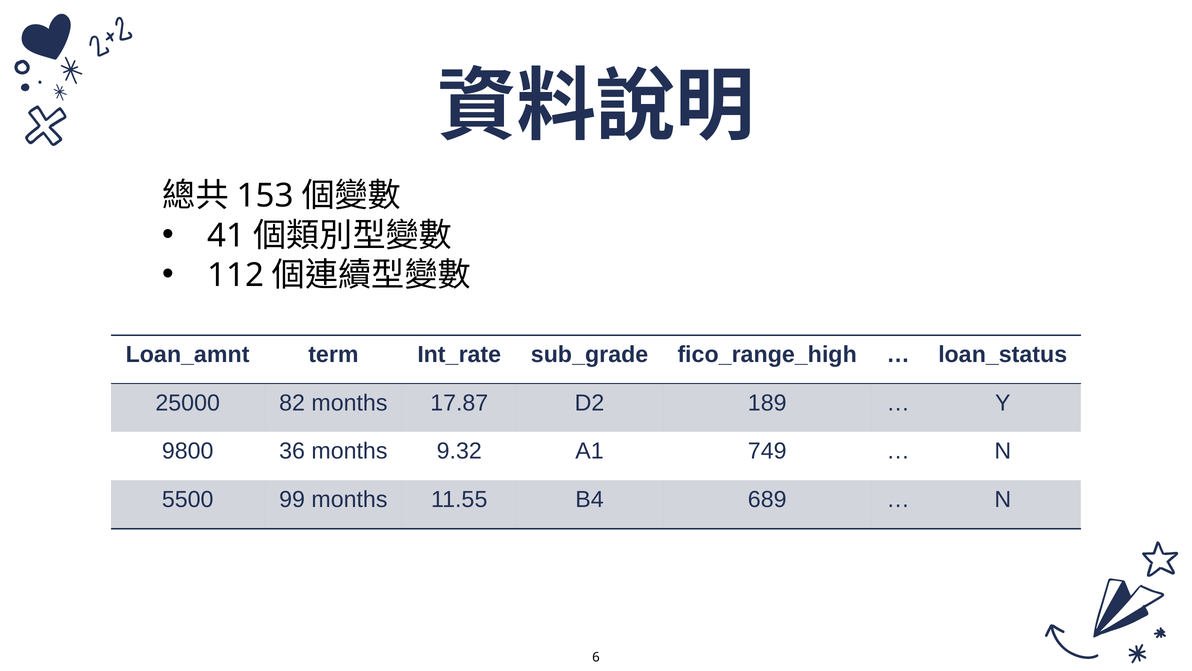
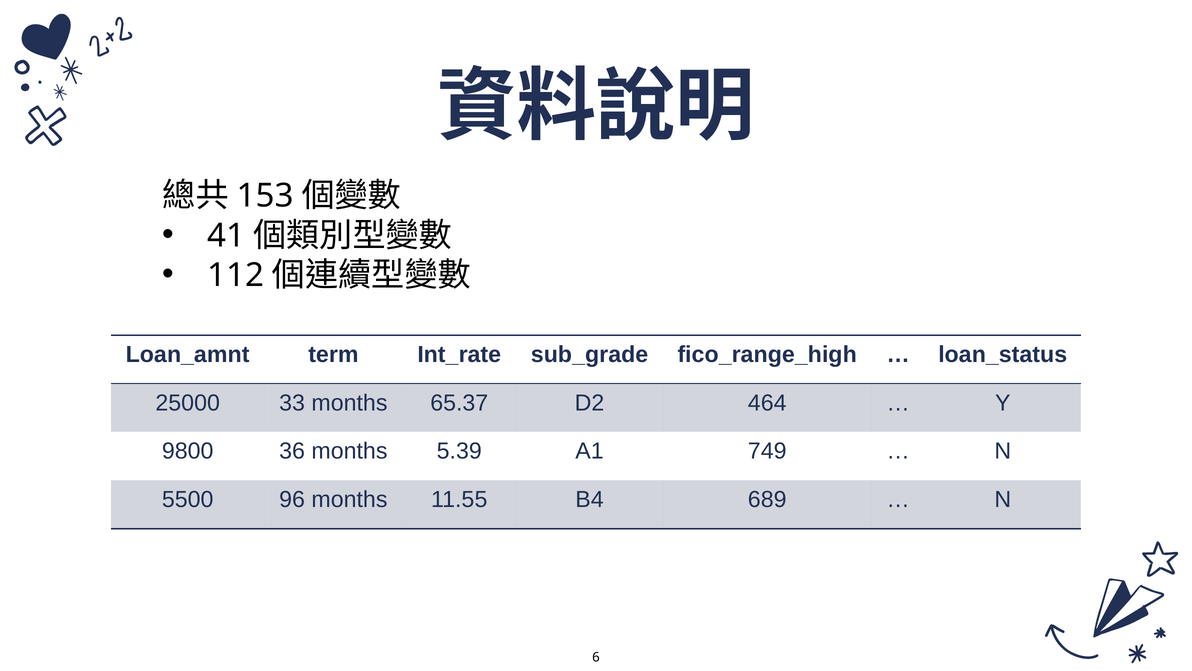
82: 82 -> 33
17.87: 17.87 -> 65.37
189: 189 -> 464
9.32: 9.32 -> 5.39
99: 99 -> 96
